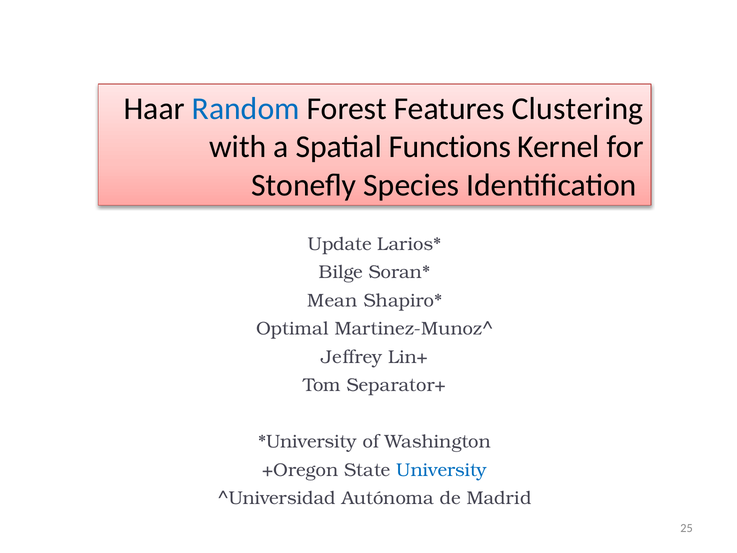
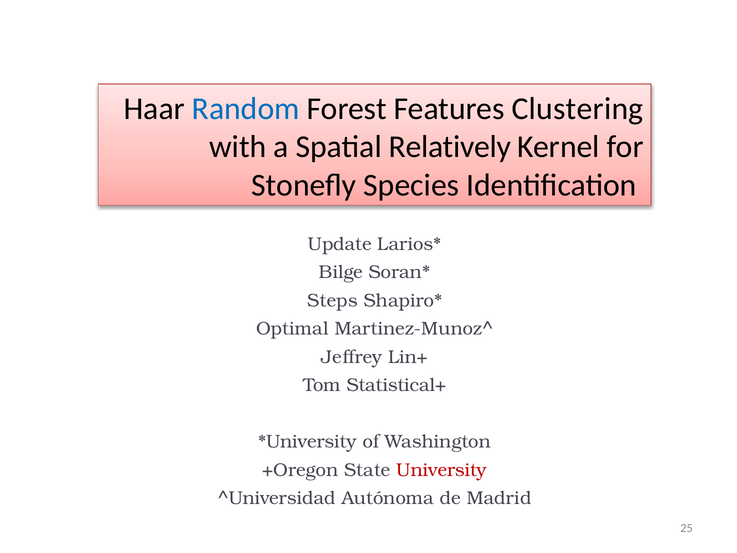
Functions: Functions -> Relatively
Mean: Mean -> Steps
Separator+: Separator+ -> Statistical+
University colour: blue -> red
